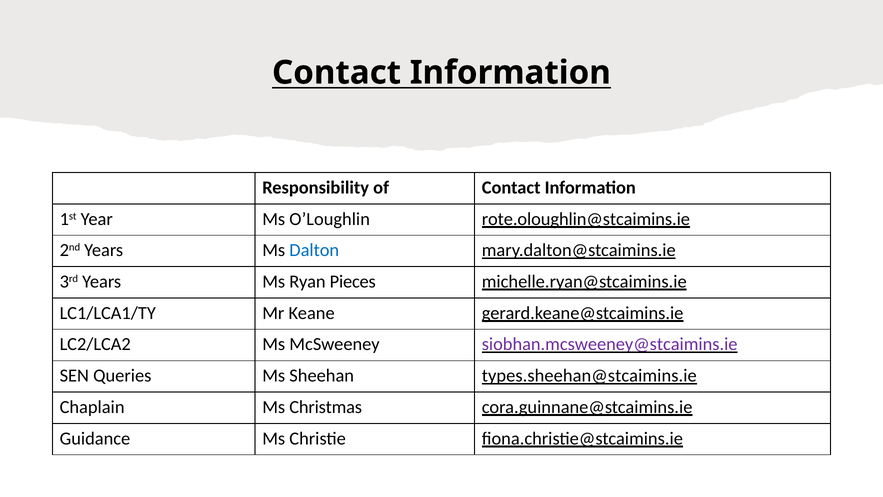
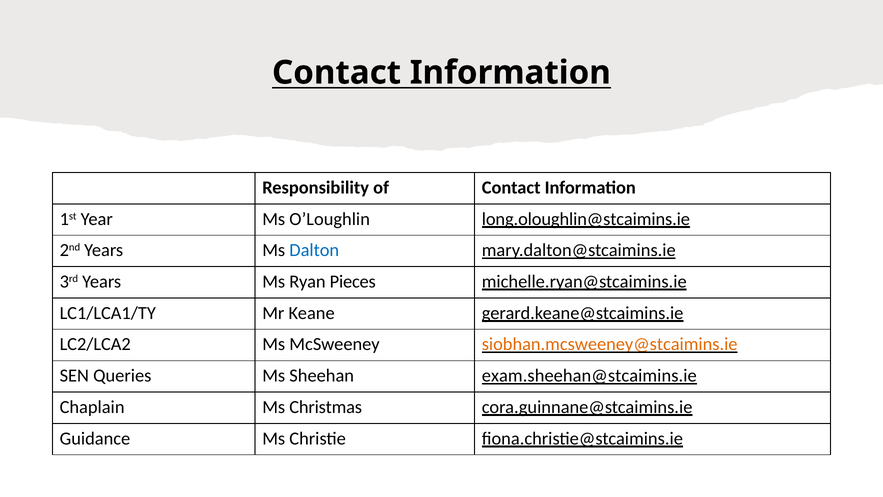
rote.oloughlin@stcaimins.ie: rote.oloughlin@stcaimins.ie -> long.oloughlin@stcaimins.ie
siobhan.mcsweeney@stcaimins.ie colour: purple -> orange
types.sheehan@stcaimins.ie: types.sheehan@stcaimins.ie -> exam.sheehan@stcaimins.ie
